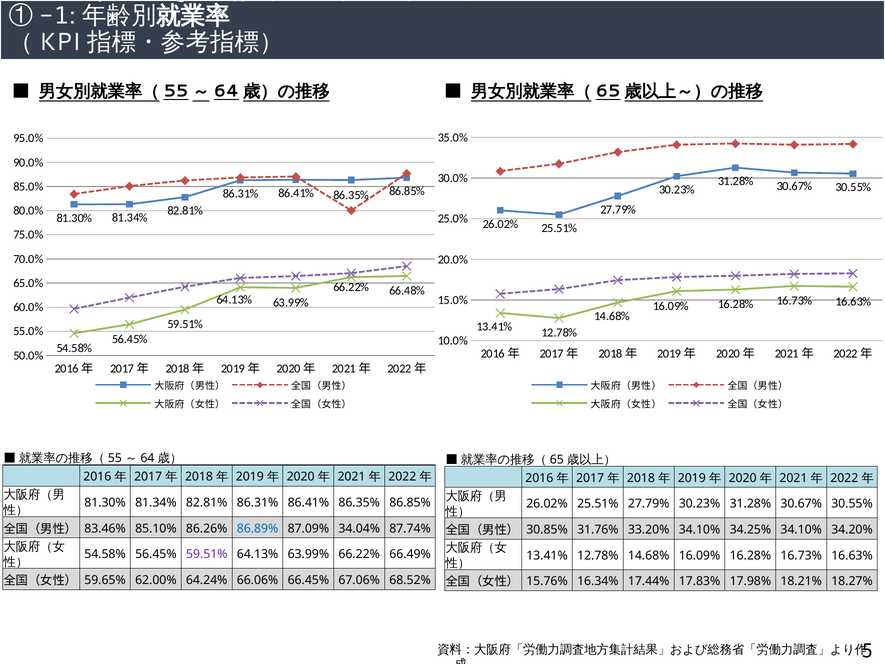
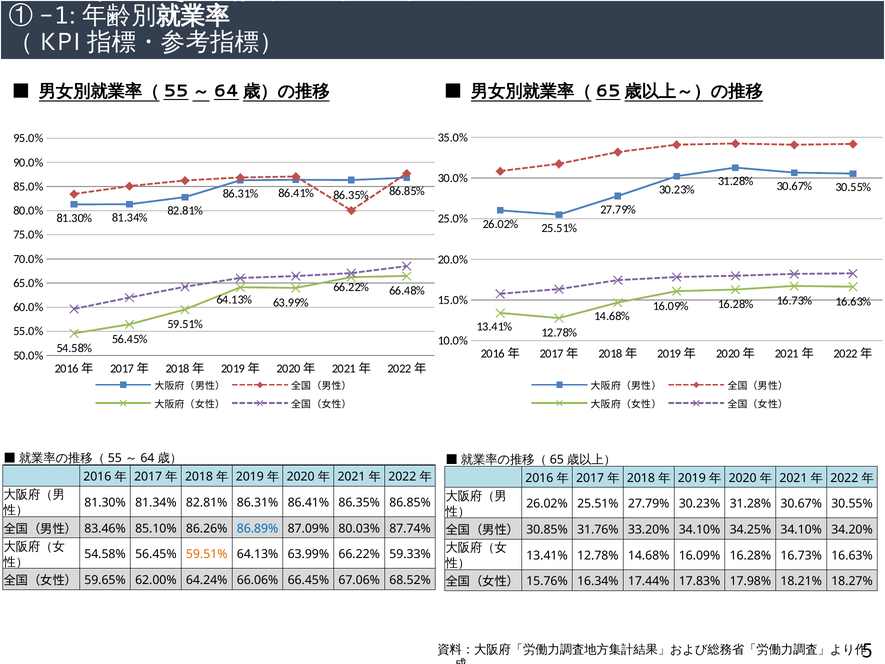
34.04%: 34.04% -> 80.03%
59.51% at (207, 554) colour: purple -> orange
66.49%: 66.49% -> 59.33%
